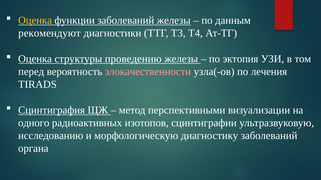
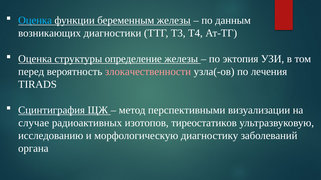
Оценка at (35, 20) colour: yellow -> light blue
функции заболеваний: заболеваний -> беременным
рекомендуют: рекомендуют -> возникающих
проведению: проведению -> определение
одного: одного -> случае
сцинтиграфии: сцинтиграфии -> тиреостатиков
